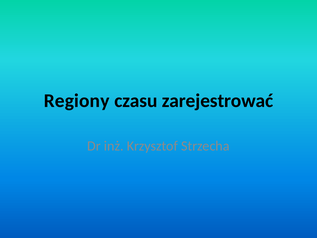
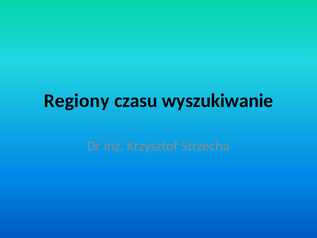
zarejestrować: zarejestrować -> wyszukiwanie
